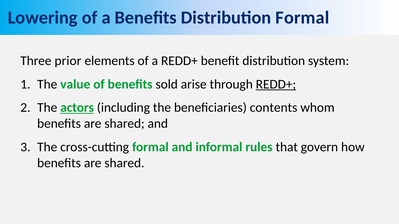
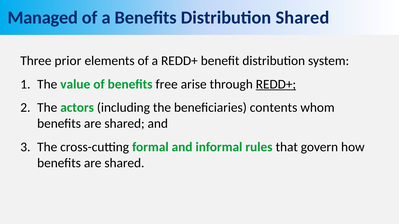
Lowering: Lowering -> Managed
Distribution Formal: Formal -> Shared
sold: sold -> free
actors underline: present -> none
